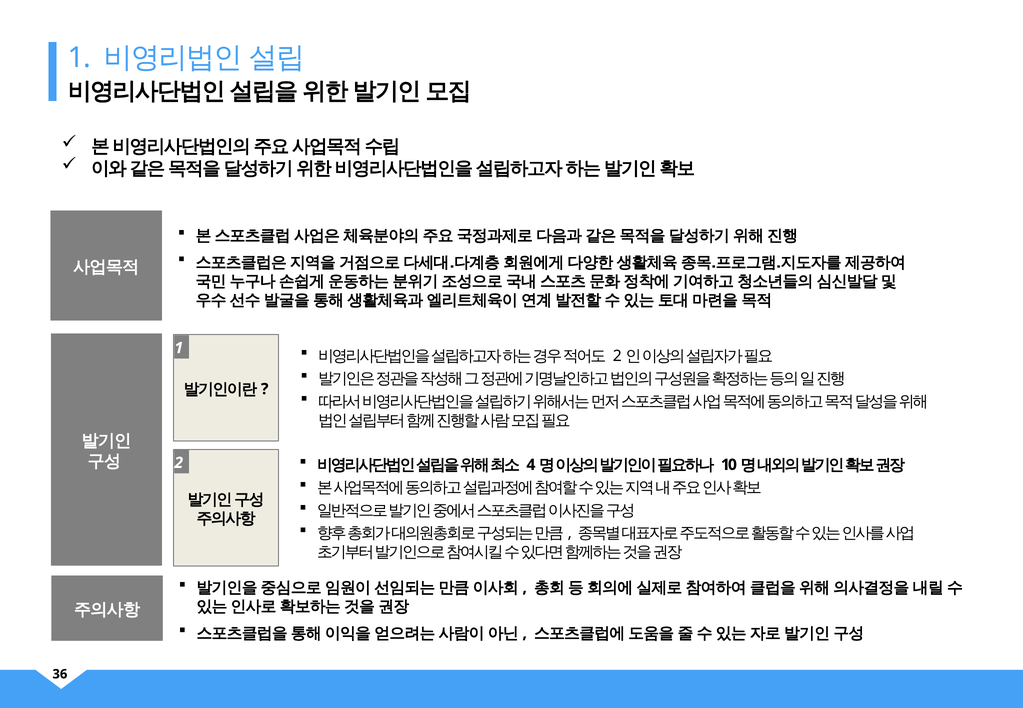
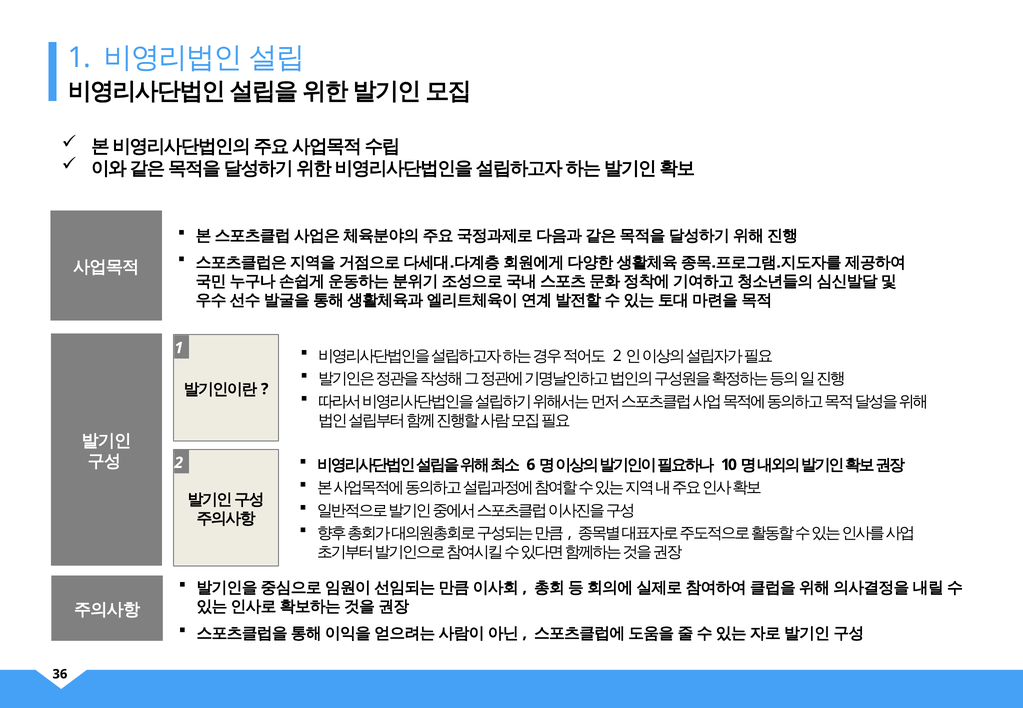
4: 4 -> 6
